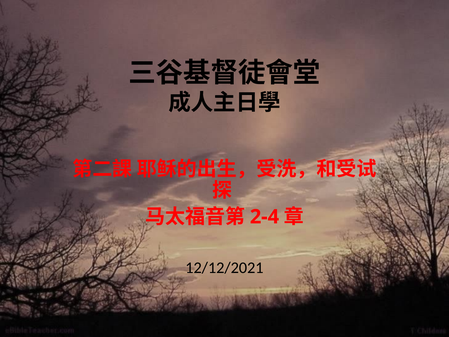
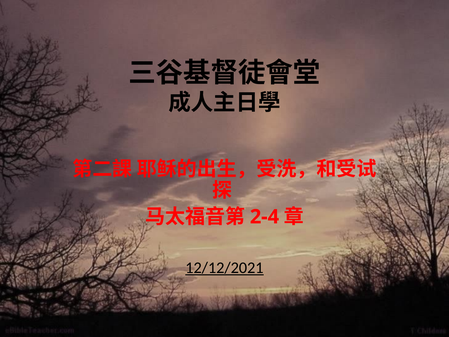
12/12/2021 underline: none -> present
